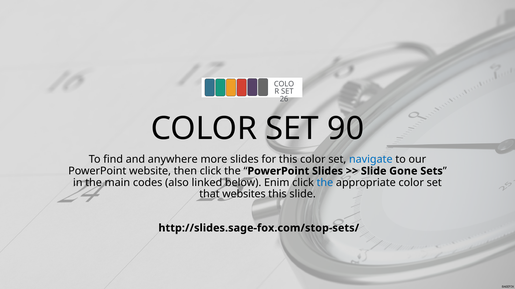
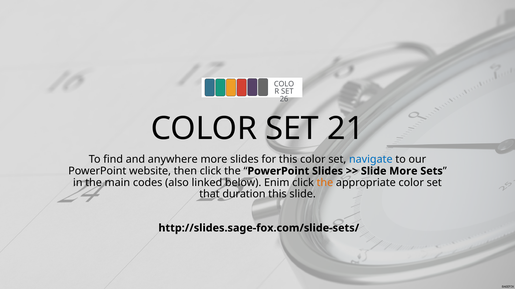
90: 90 -> 21
Slide Gone: Gone -> More
the at (325, 183) colour: blue -> orange
websites: websites -> duration
http://slides.sage-fox.com/stop-sets/: http://slides.sage-fox.com/stop-sets/ -> http://slides.sage-fox.com/slide-sets/
